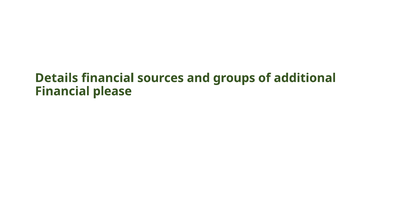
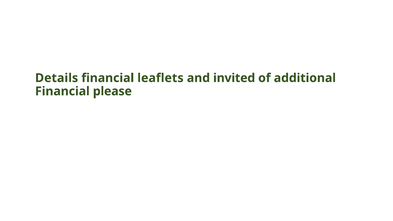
sources: sources -> leaflets
groups: groups -> invited
